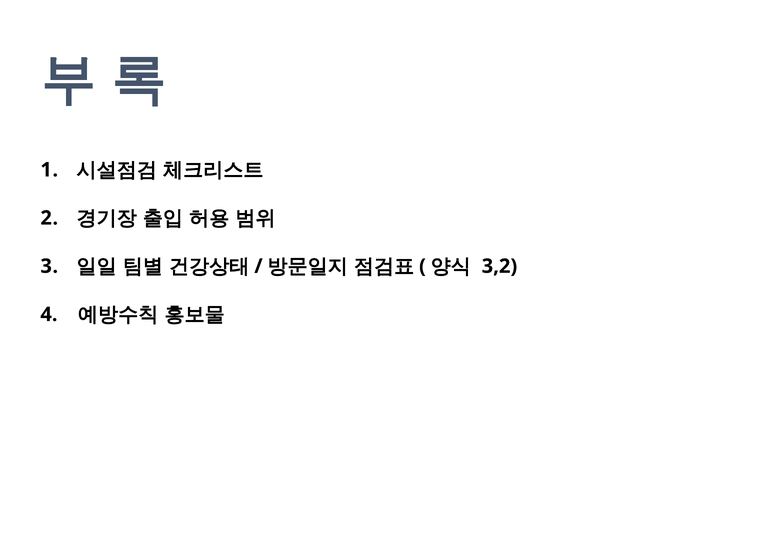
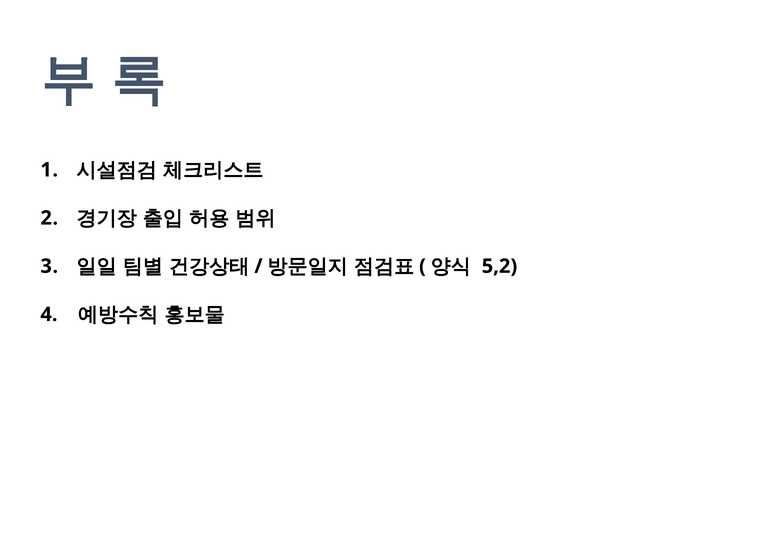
3,2: 3,2 -> 5,2
